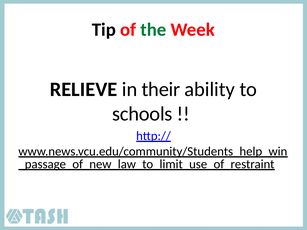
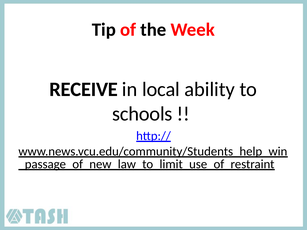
the colour: green -> black
RELIEVE: RELIEVE -> RECEIVE
their: their -> local
